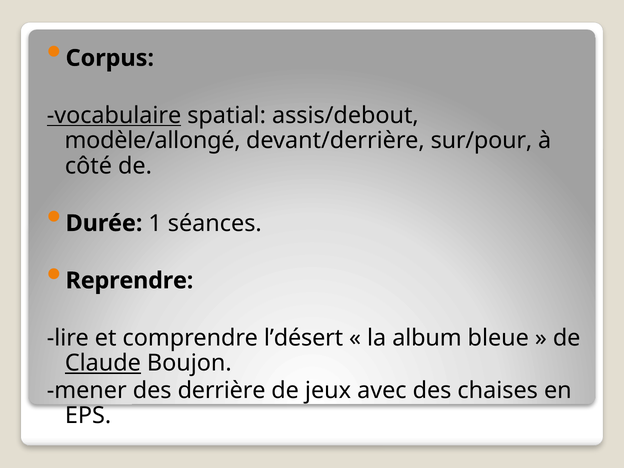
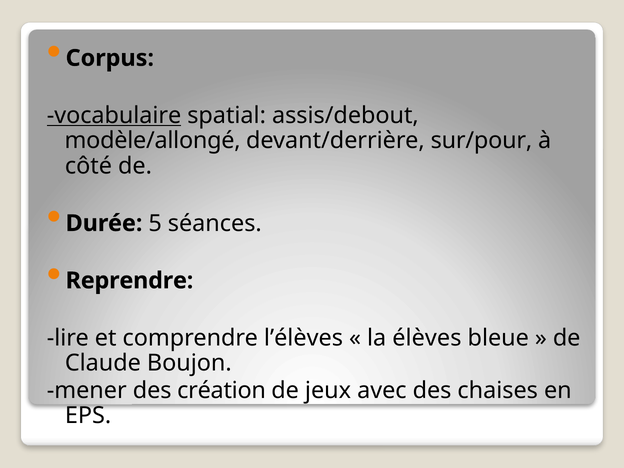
1: 1 -> 5
l’désert: l’désert -> l’élèves
album: album -> élèves
Claude underline: present -> none
derrière: derrière -> création
